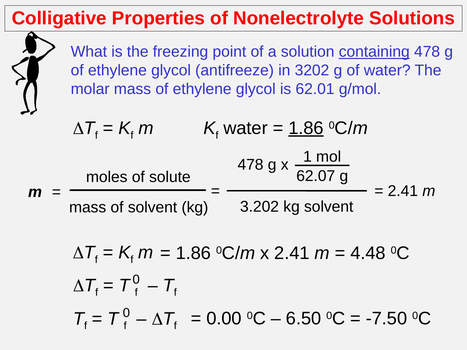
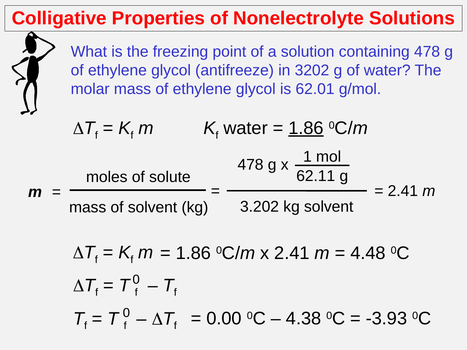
containing underline: present -> none
62.07: 62.07 -> 62.11
6.50: 6.50 -> 4.38
-7.50: -7.50 -> -3.93
